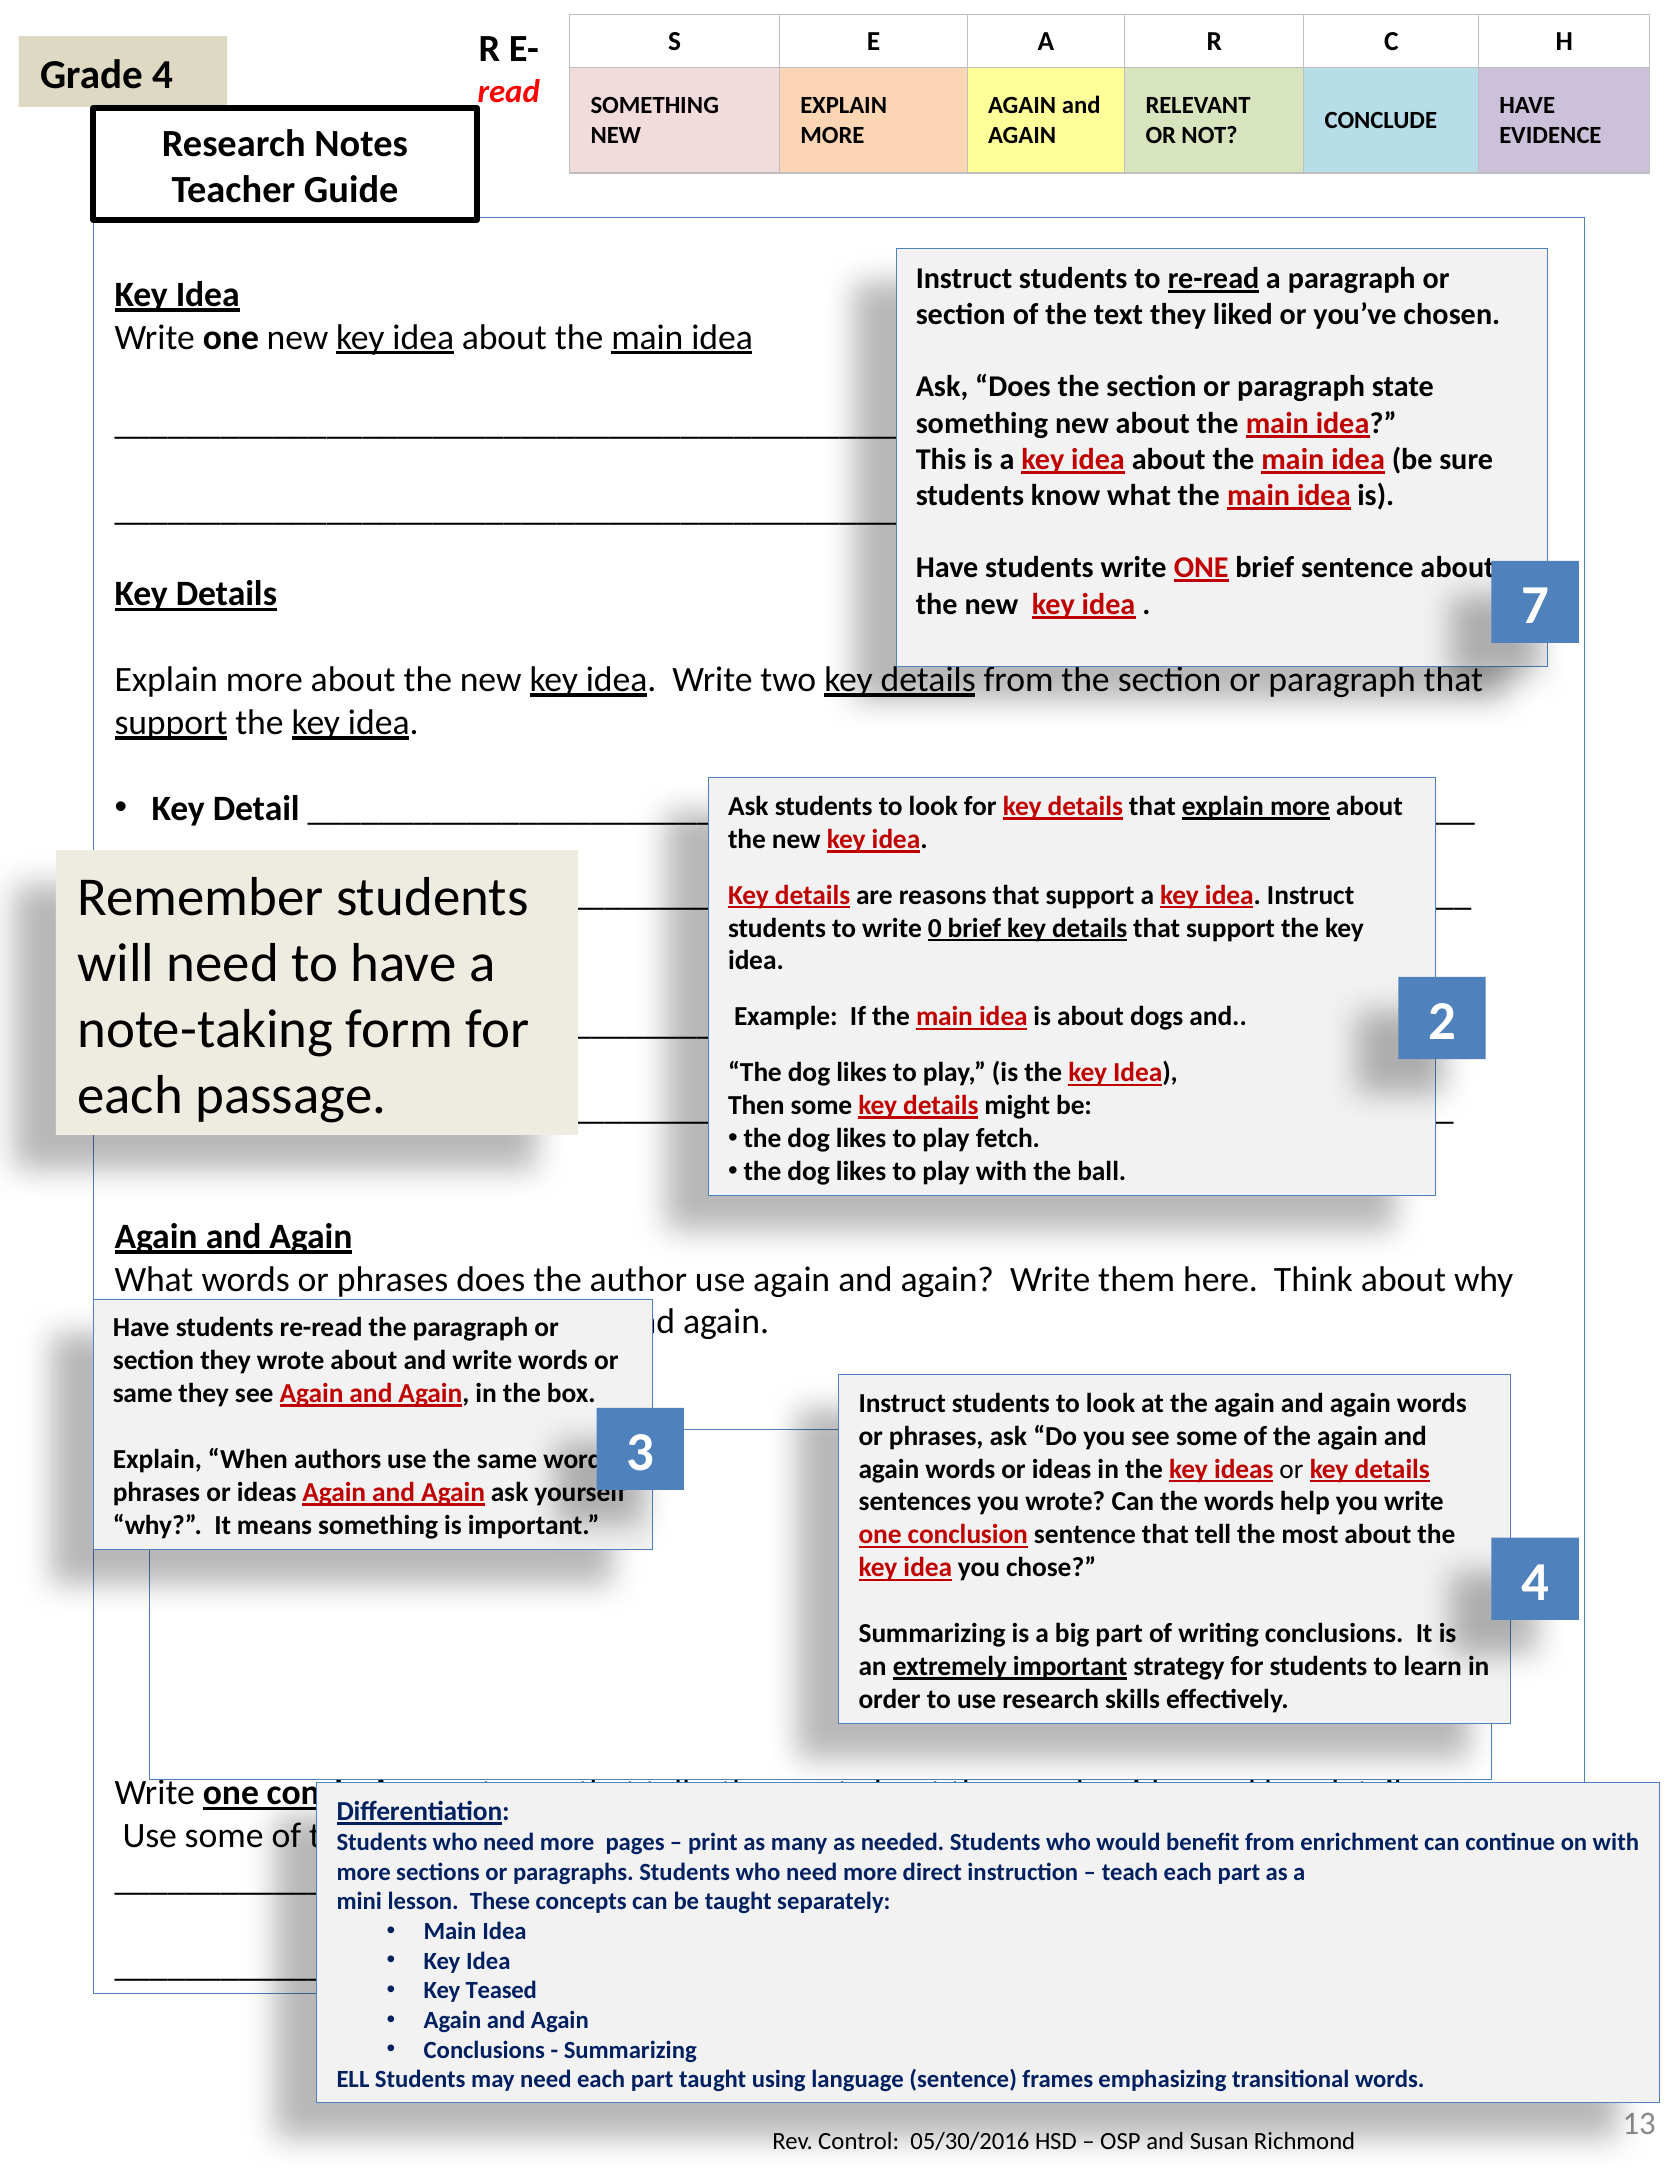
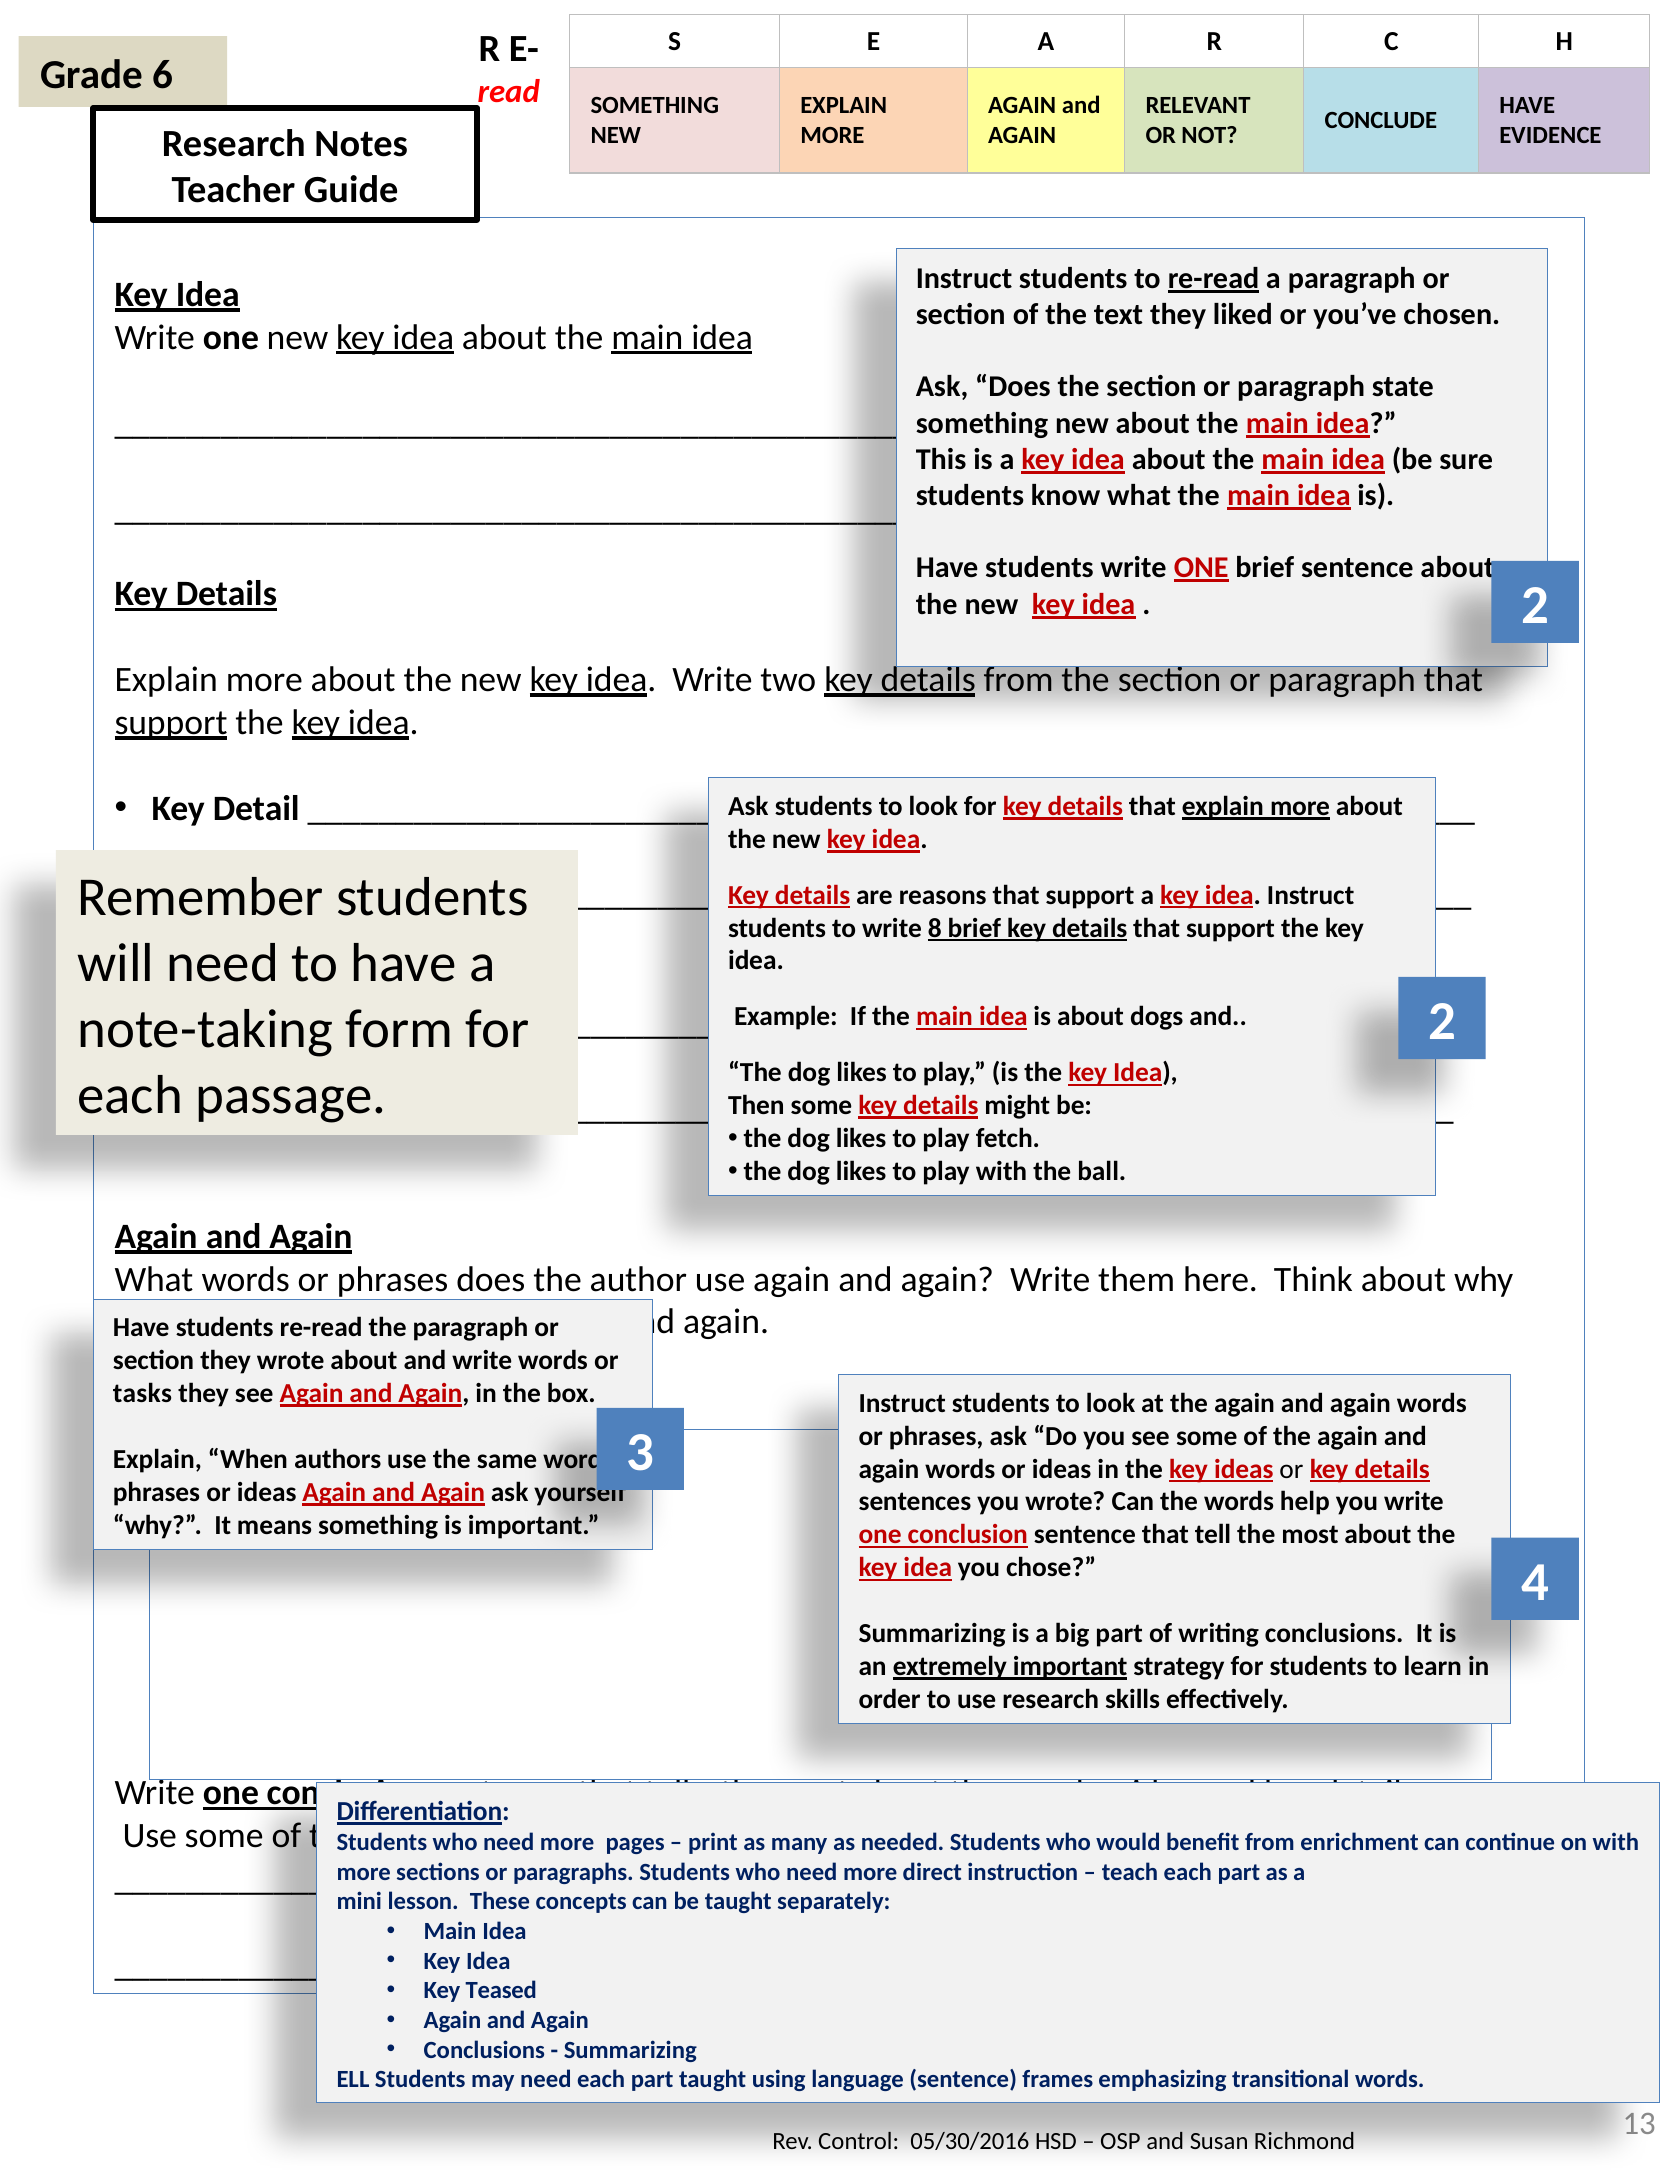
Grade 4: 4 -> 6
7 at (1535, 606): 7 -> 2
0: 0 -> 8
same at (143, 1394): same -> tasks
